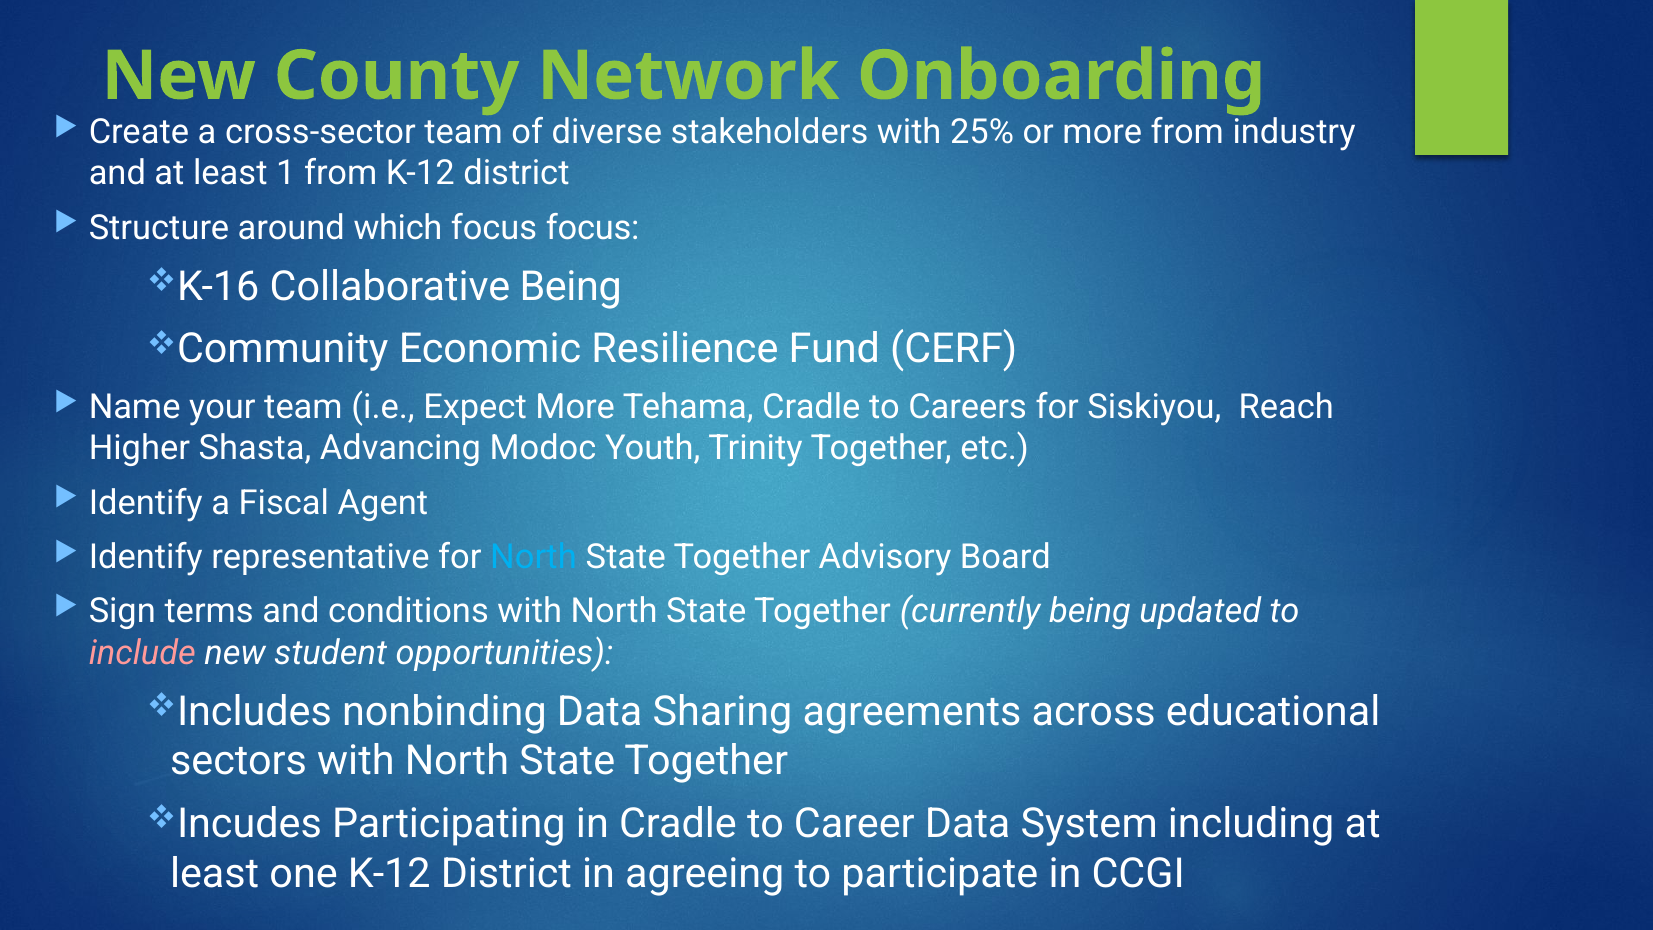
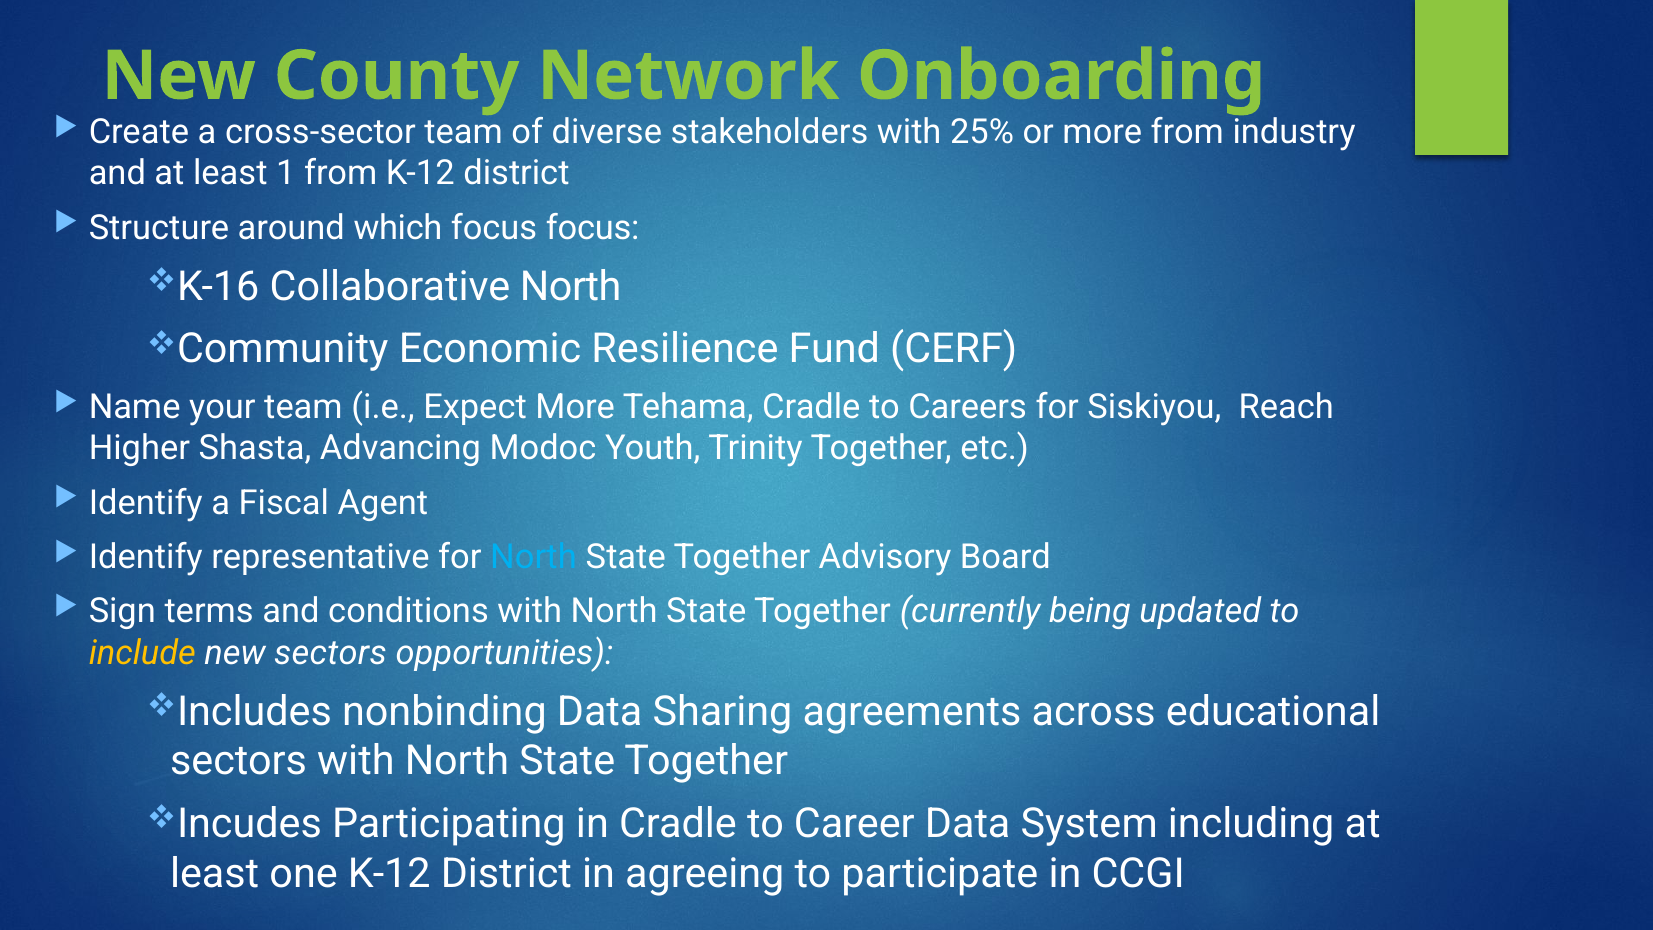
Collaborative Being: Being -> North
include colour: pink -> yellow
new student: student -> sectors
